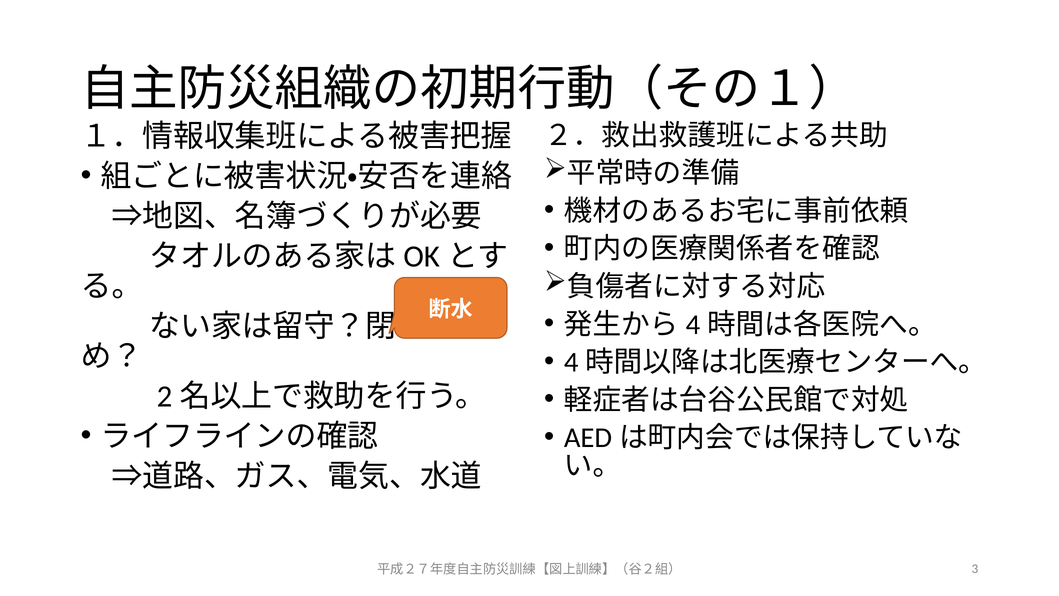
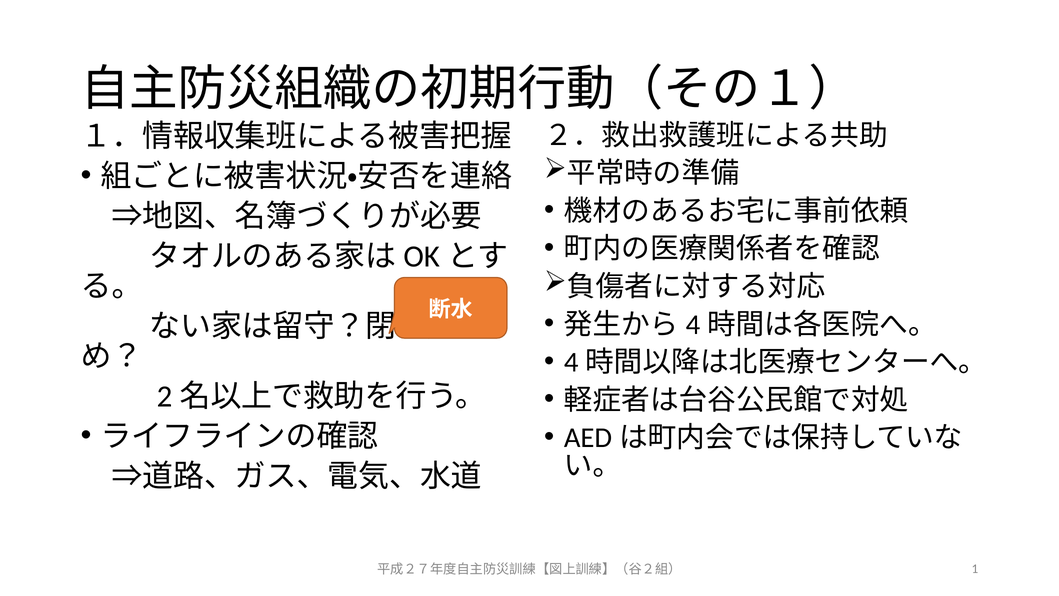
3: 3 -> 1
